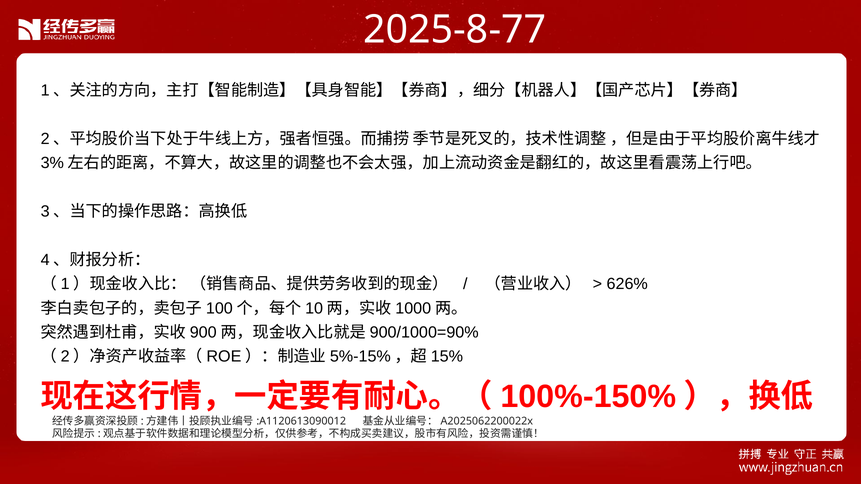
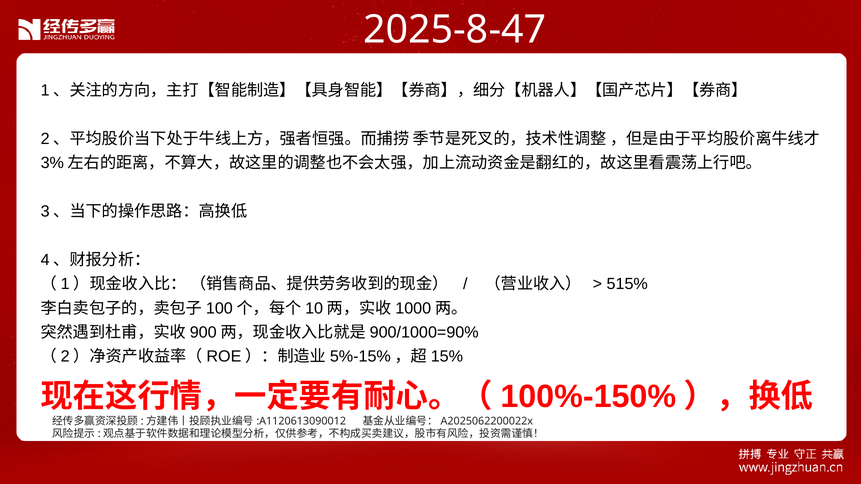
2025-8-77: 2025-8-77 -> 2025-8-47
626%: 626% -> 515%
